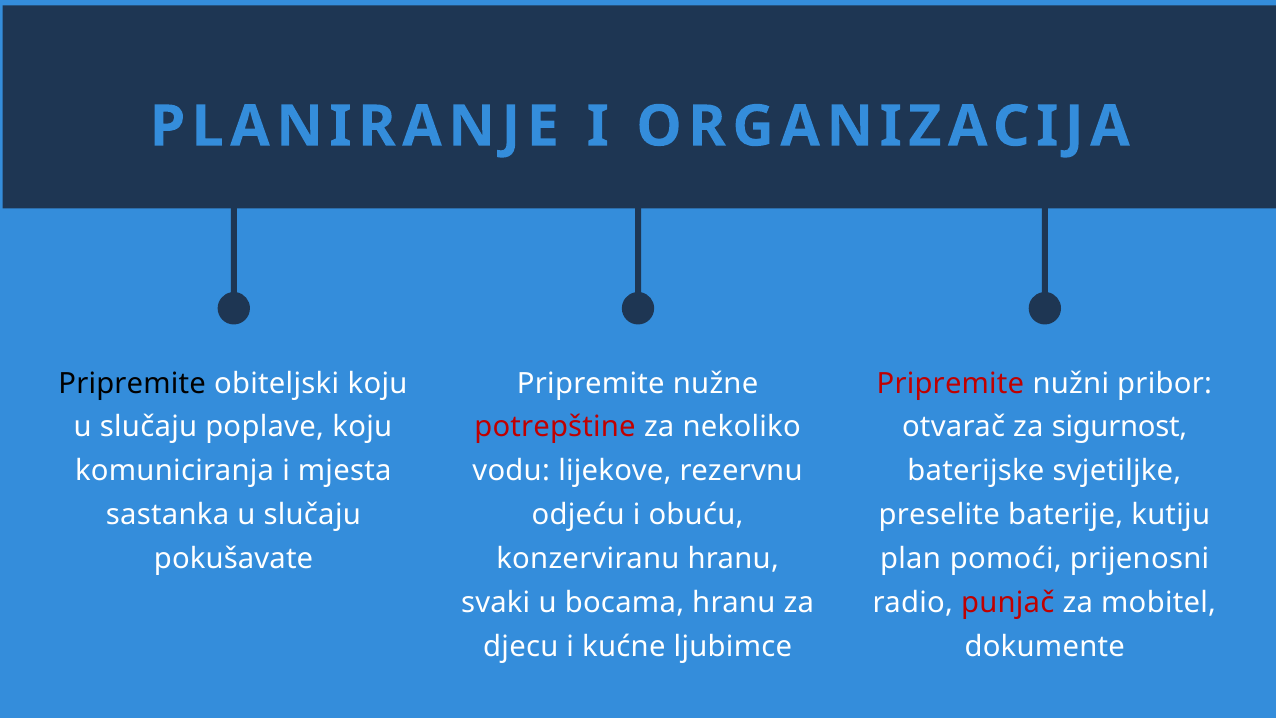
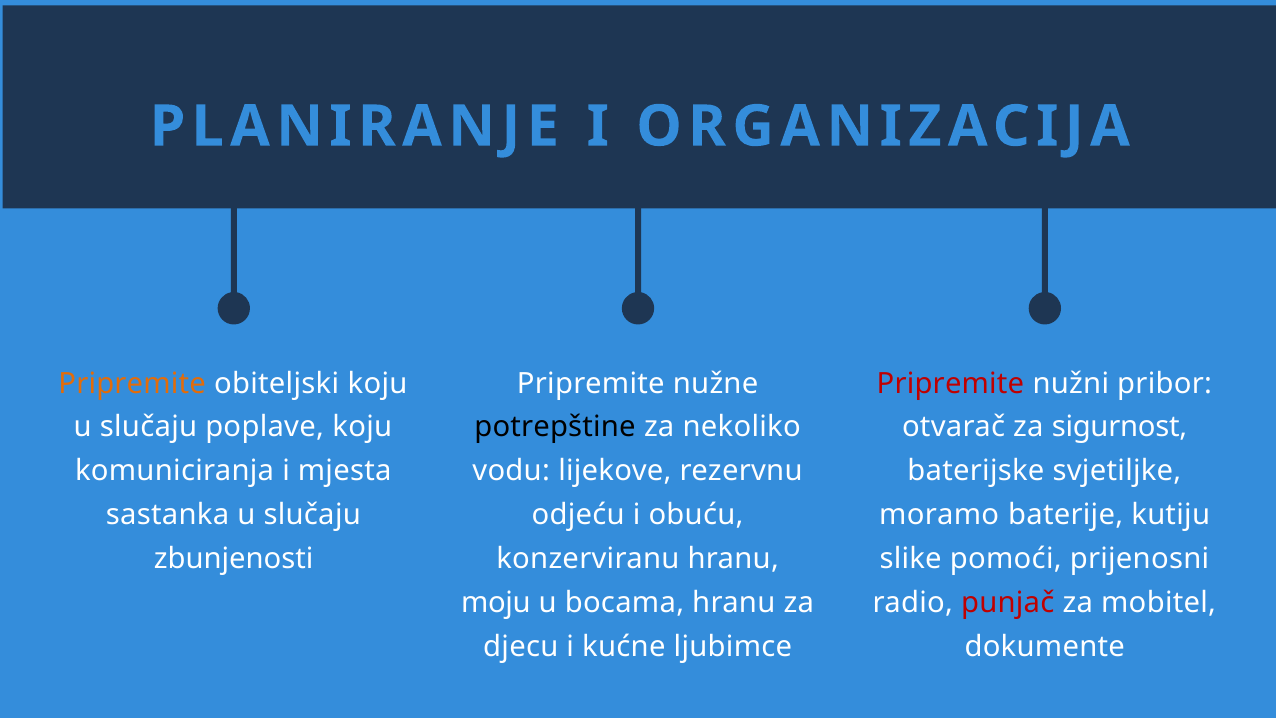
Pripremite at (132, 383) colour: black -> orange
potrepštine colour: red -> black
preselite: preselite -> moramo
pokušavate: pokušavate -> zbunjenosti
plan: plan -> slike
svaki: svaki -> moju
